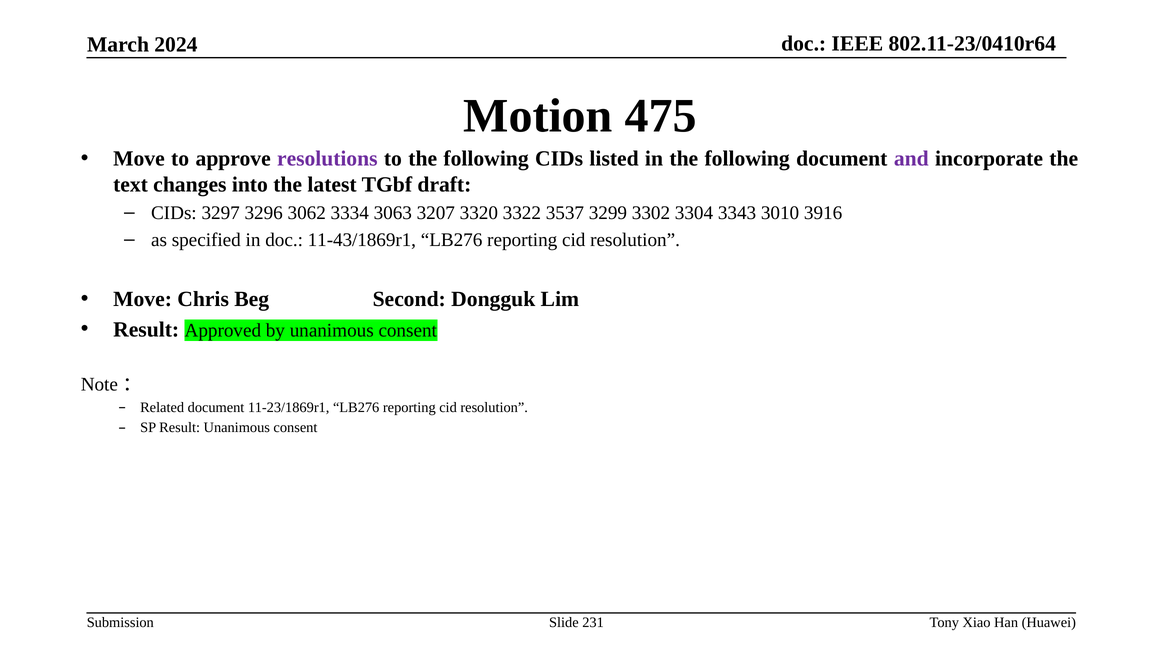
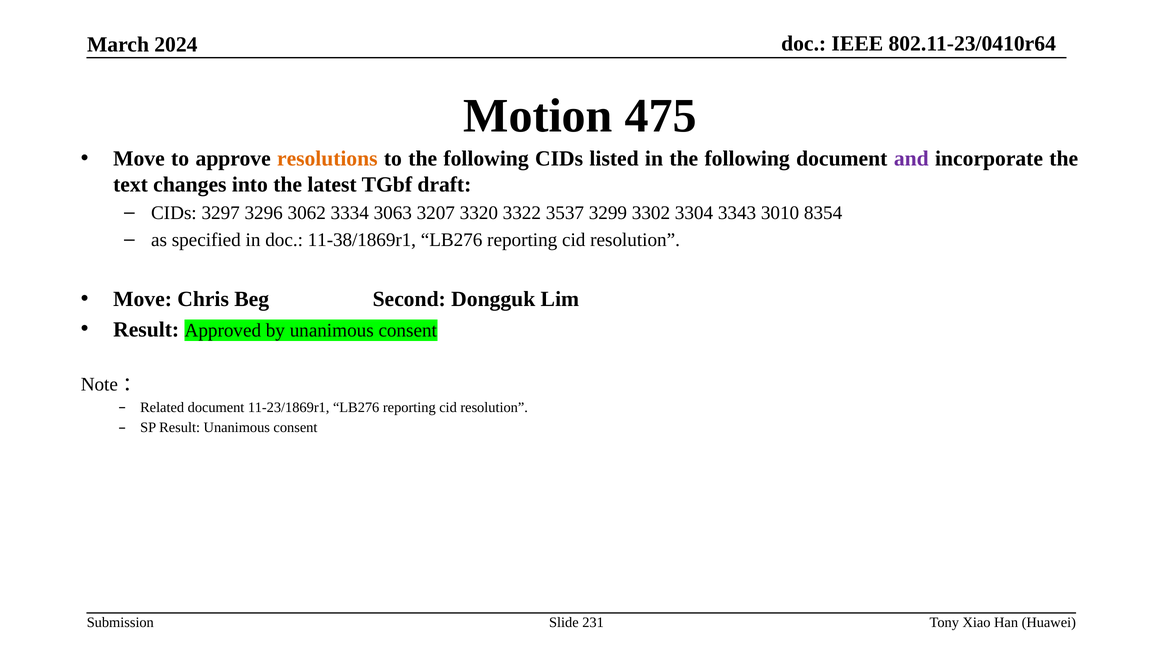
resolutions colour: purple -> orange
3916: 3916 -> 8354
11-43/1869r1: 11-43/1869r1 -> 11-38/1869r1
